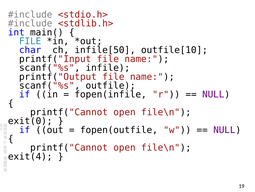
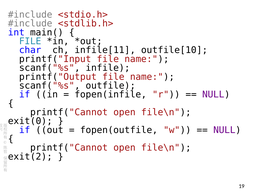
infile[50: infile[50 -> infile[11
exit(4: exit(4 -> exit(2
